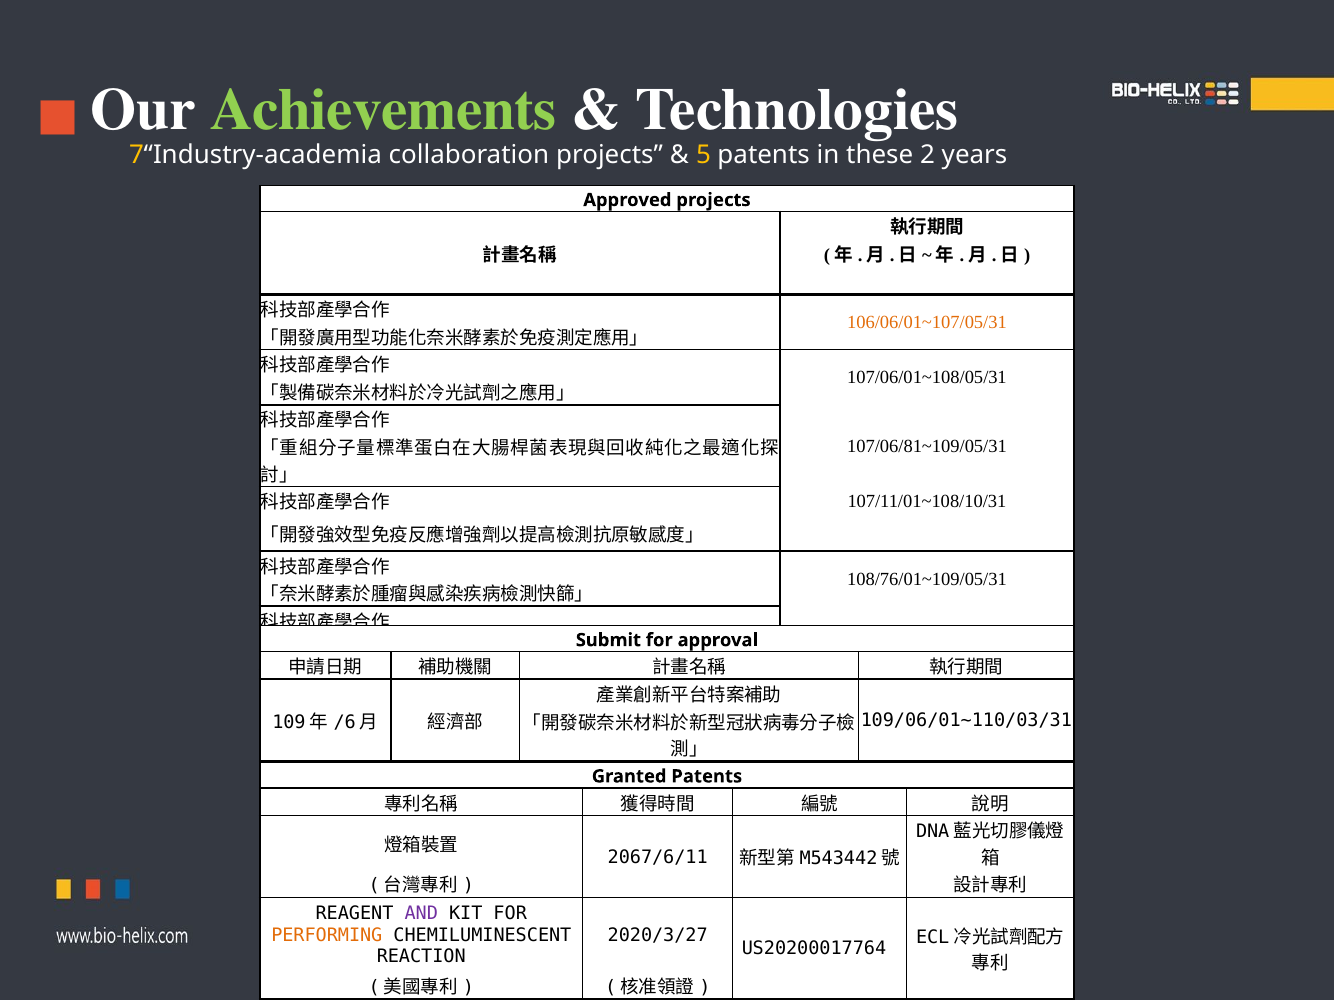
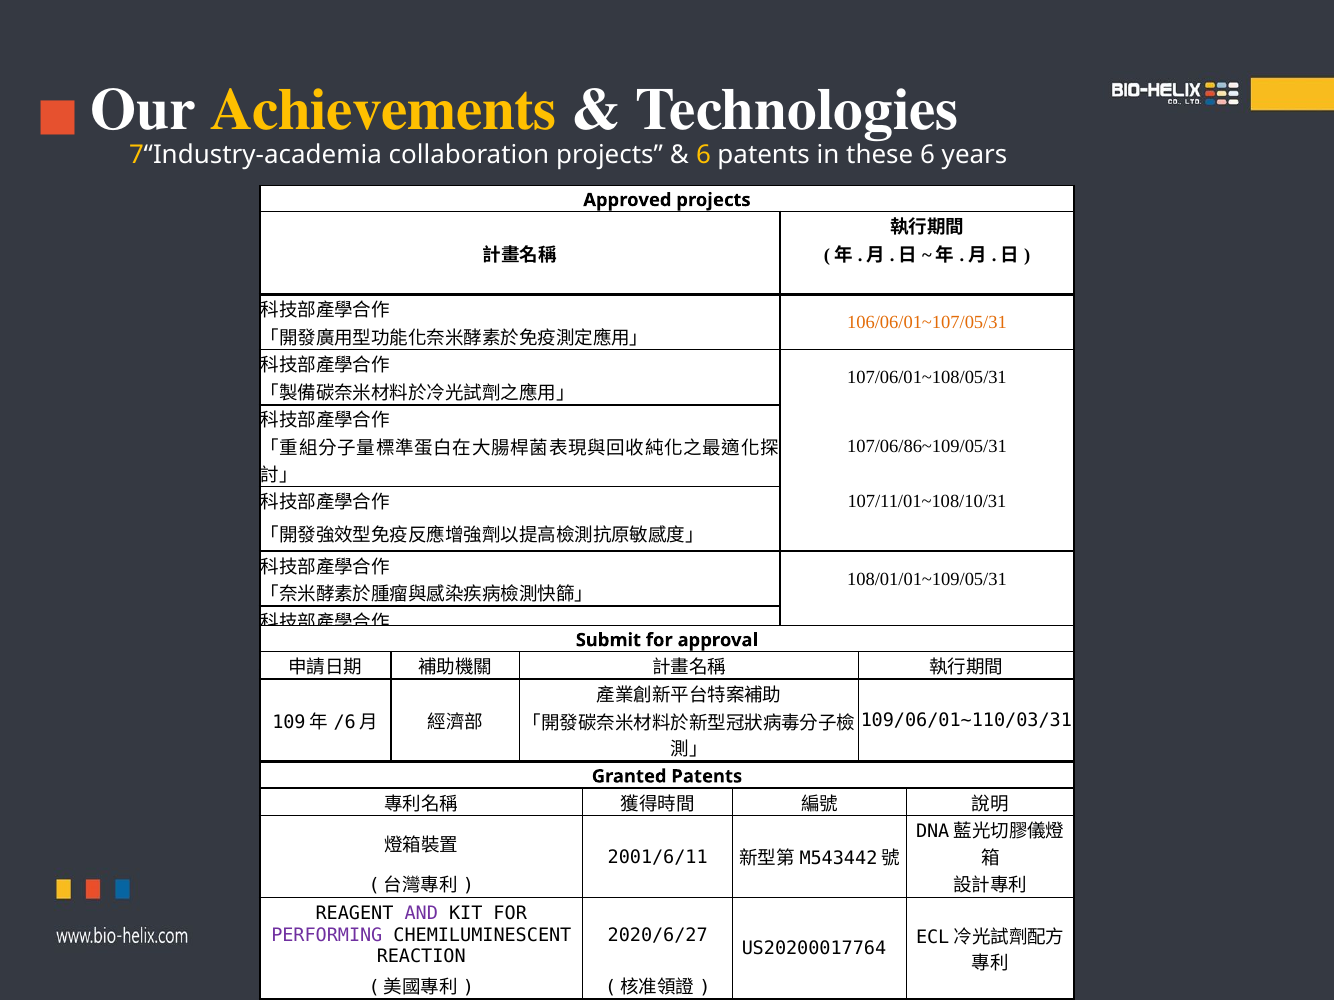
Achievements colour: light green -> yellow
5 at (703, 155): 5 -> 6
these 2: 2 -> 6
107/06/81~109/05/31: 107/06/81~109/05/31 -> 107/06/86~109/05/31
108/76/01~109/05/31: 108/76/01~109/05/31 -> 108/01/01~109/05/31
2067/6/11: 2067/6/11 -> 2001/6/11
PERFORMING colour: orange -> purple
2020/3/27: 2020/3/27 -> 2020/6/27
